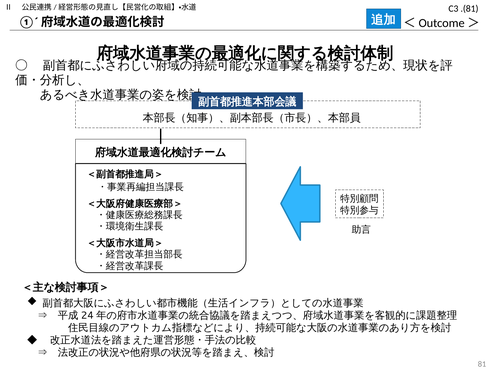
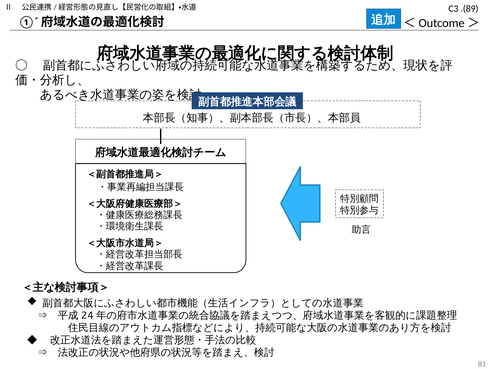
.(81: .(81 -> .(89
